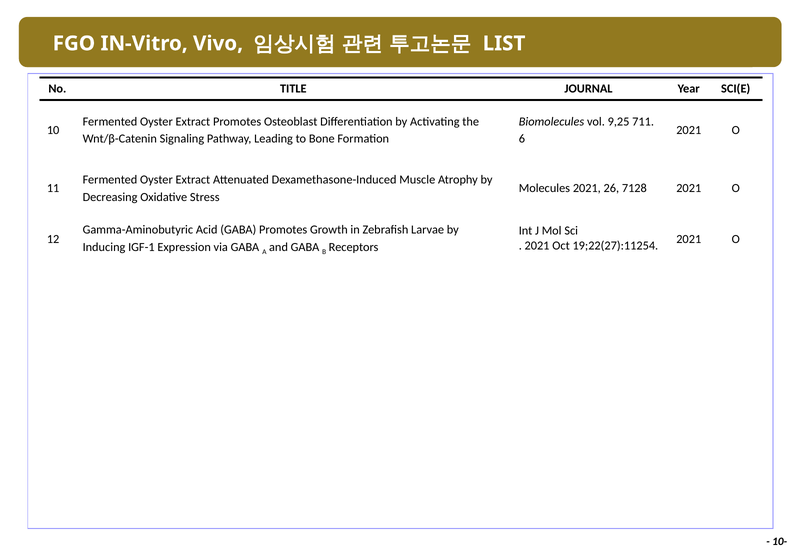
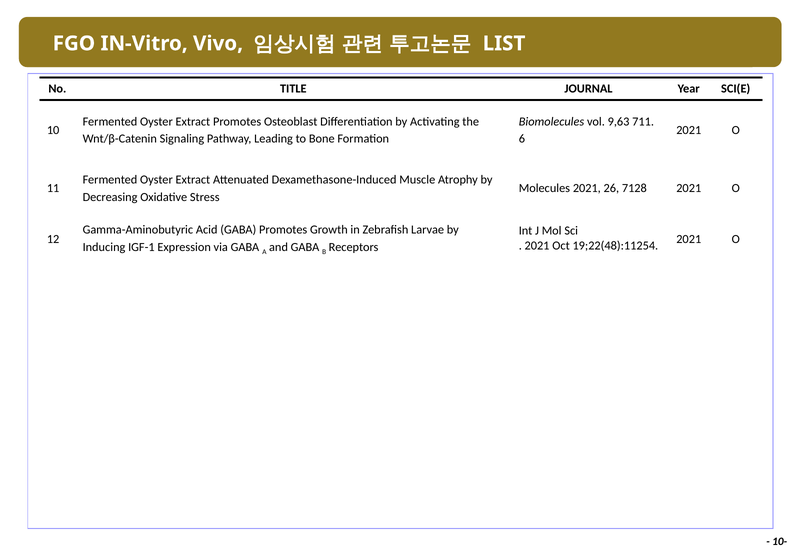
9,25: 9,25 -> 9,63
19;22(27):11254: 19;22(27):11254 -> 19;22(48):11254
